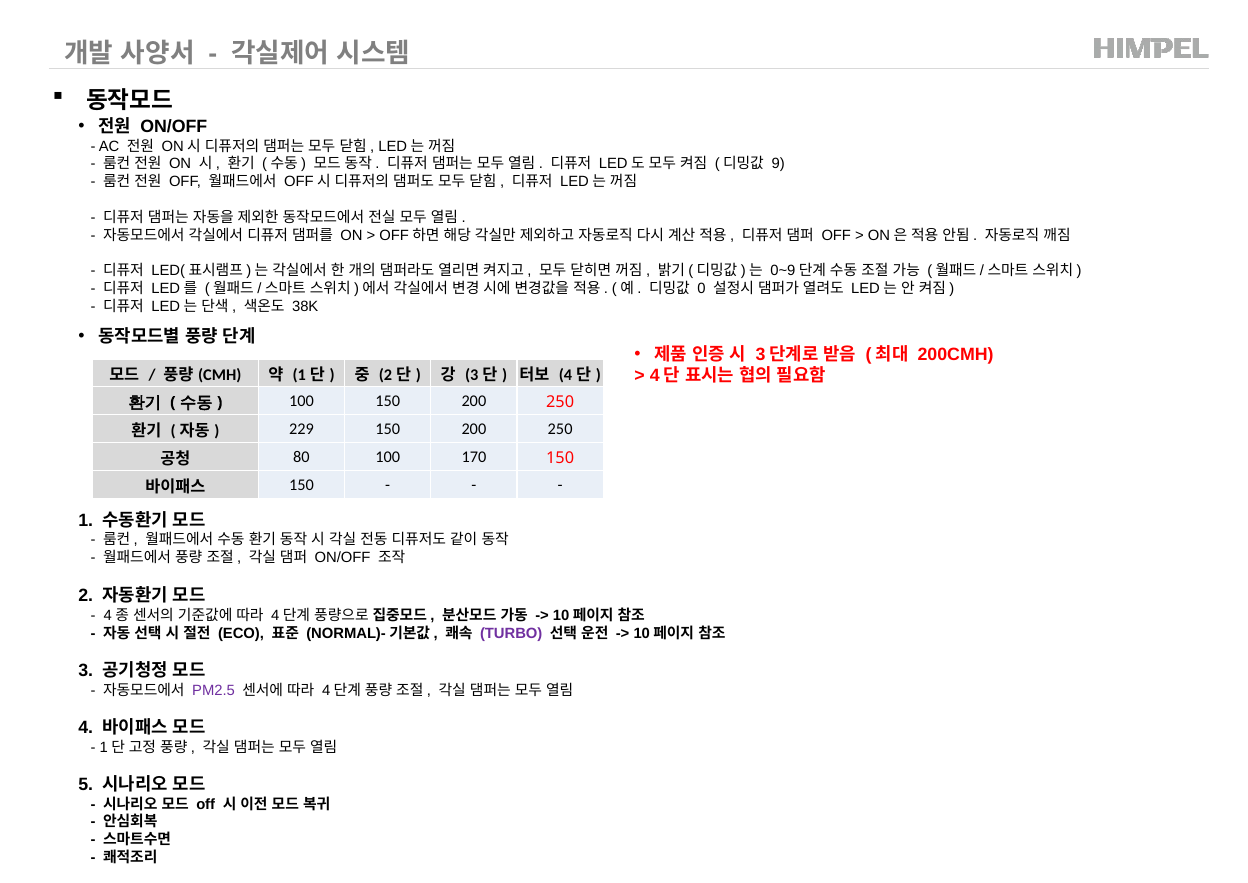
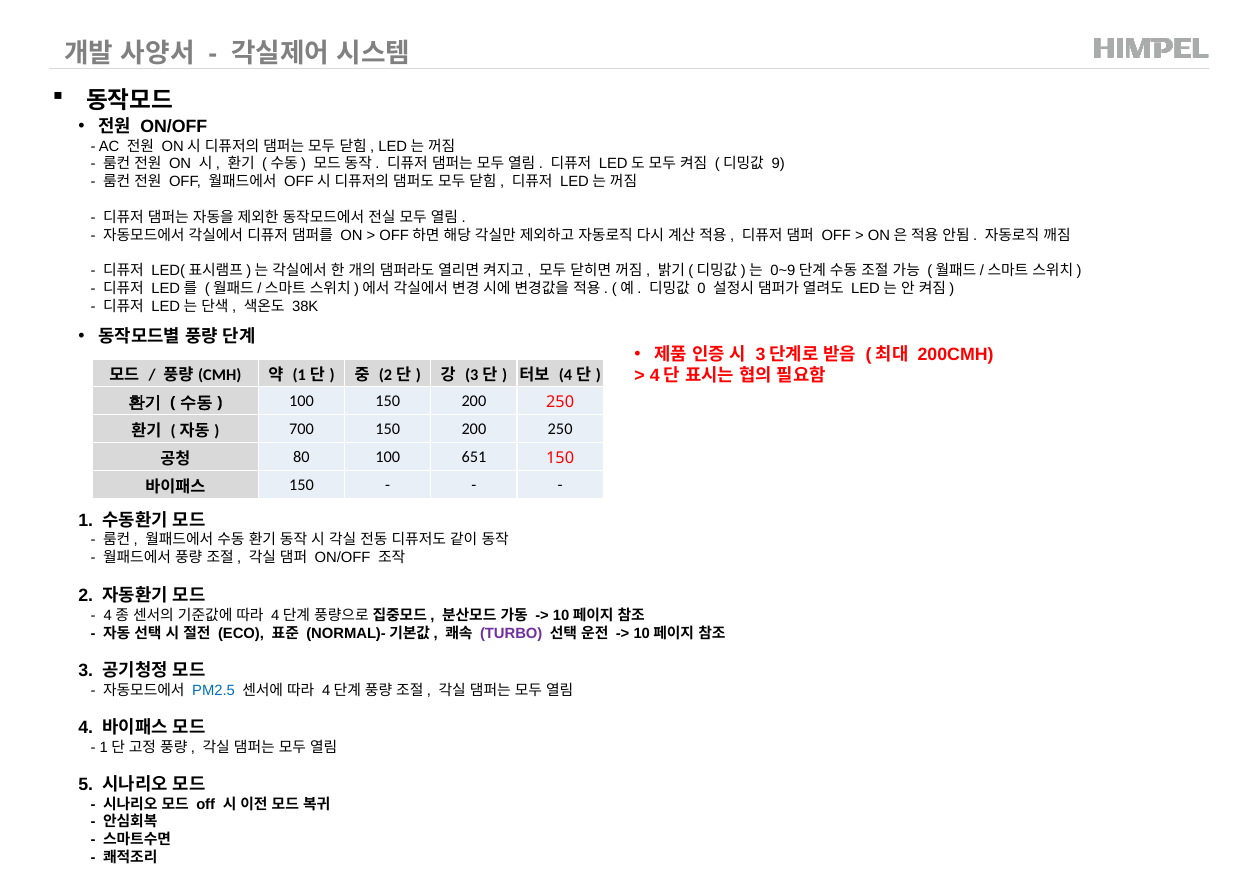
229: 229 -> 700
170: 170 -> 651
PM2.5 colour: purple -> blue
